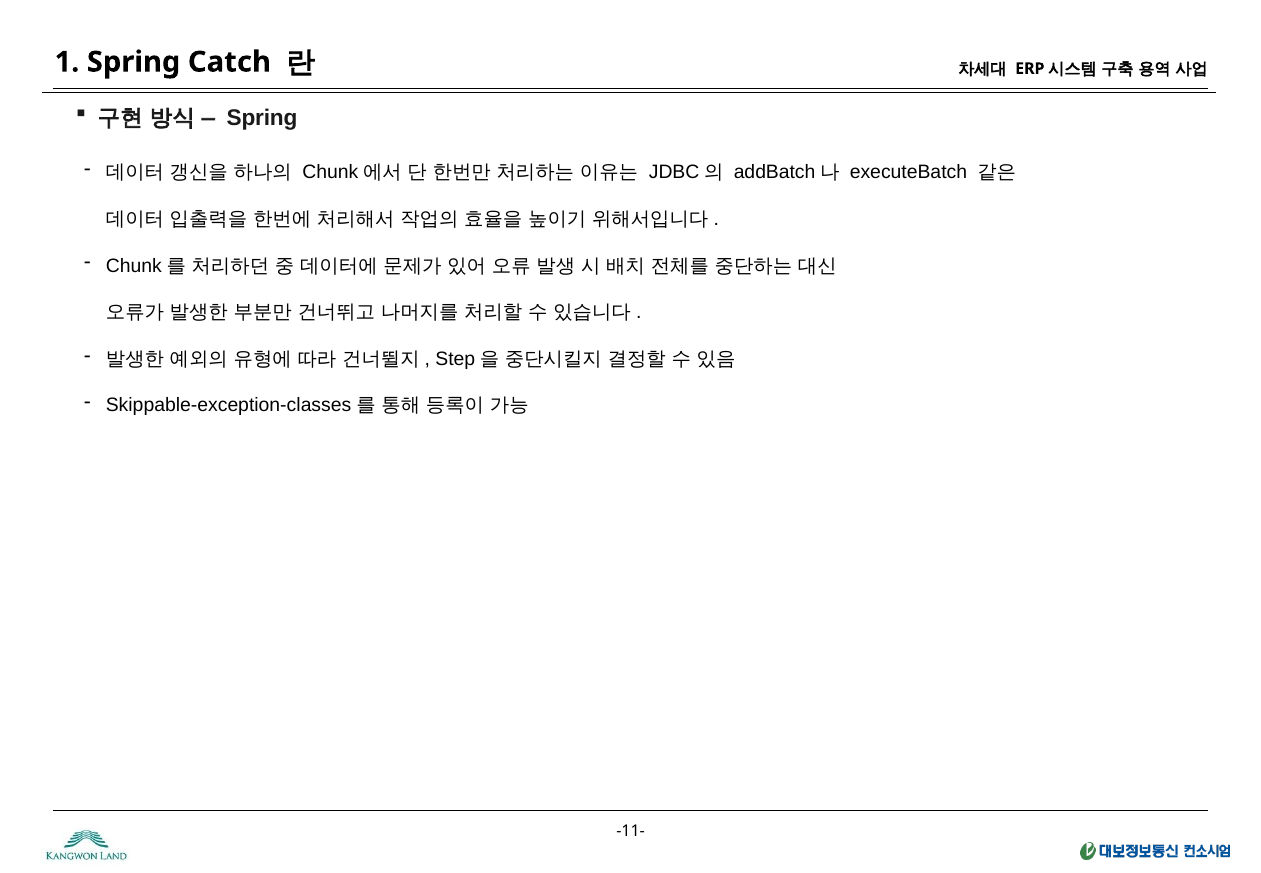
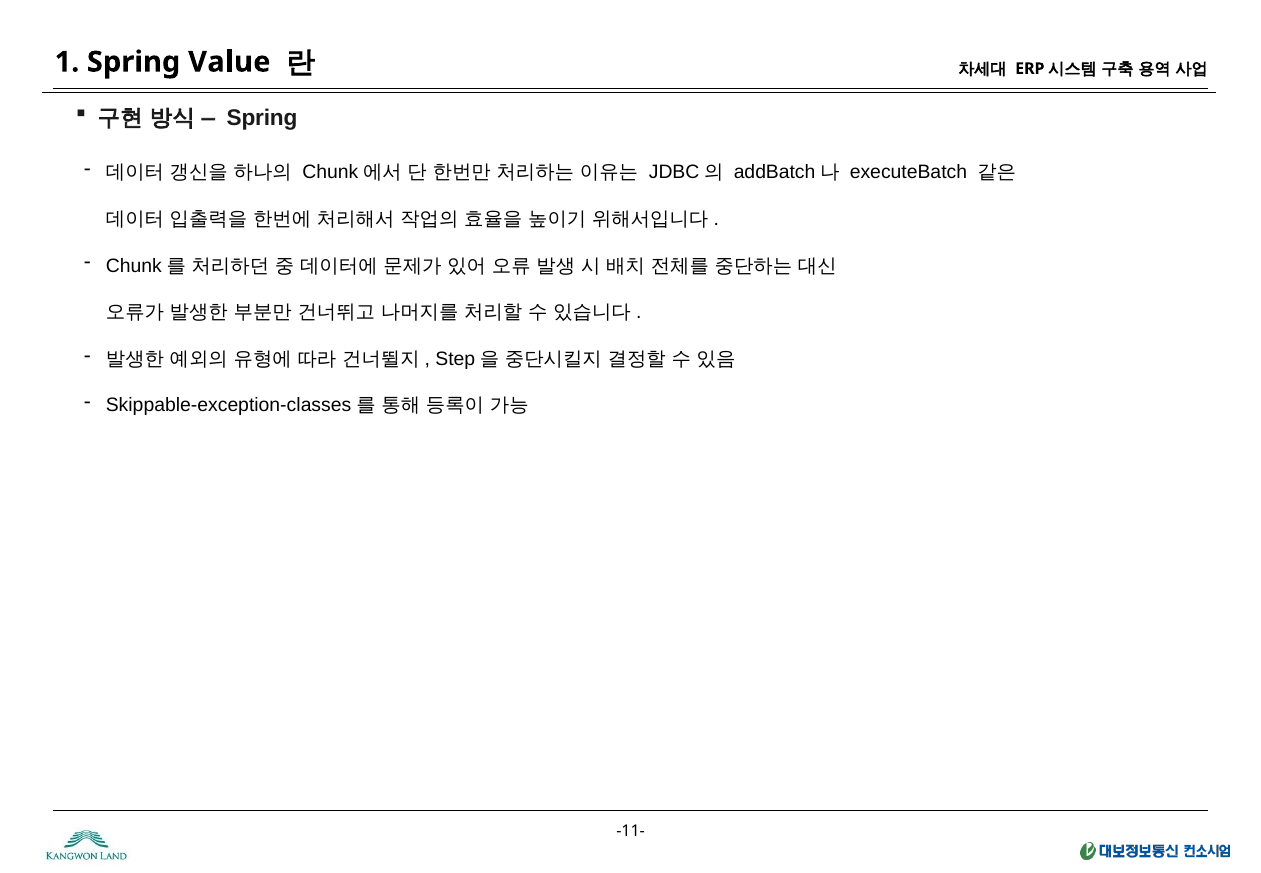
Catch: Catch -> Value
